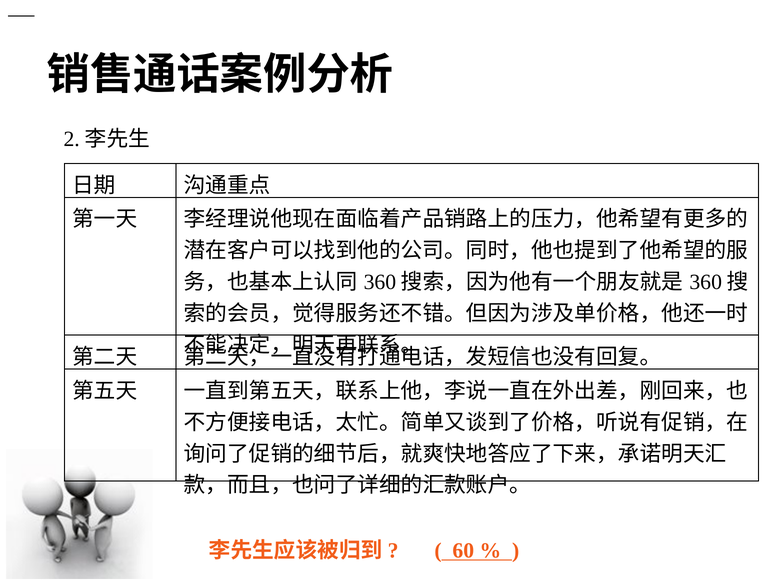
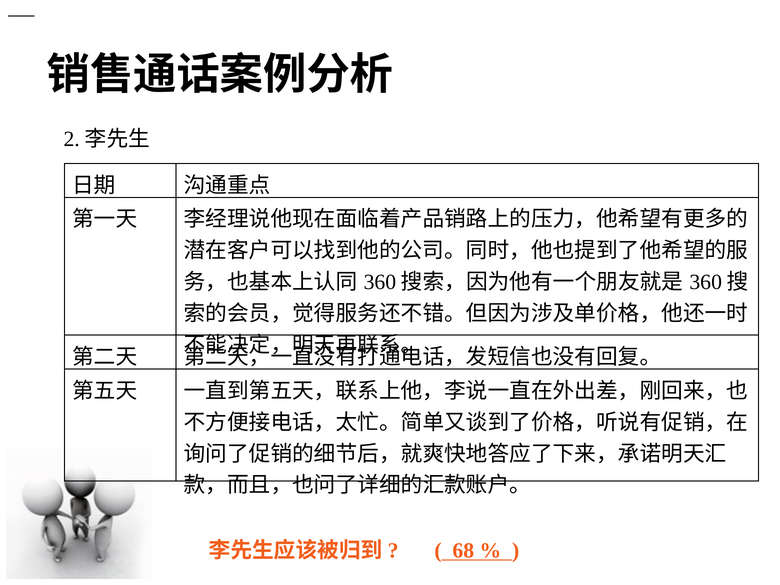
60: 60 -> 68
